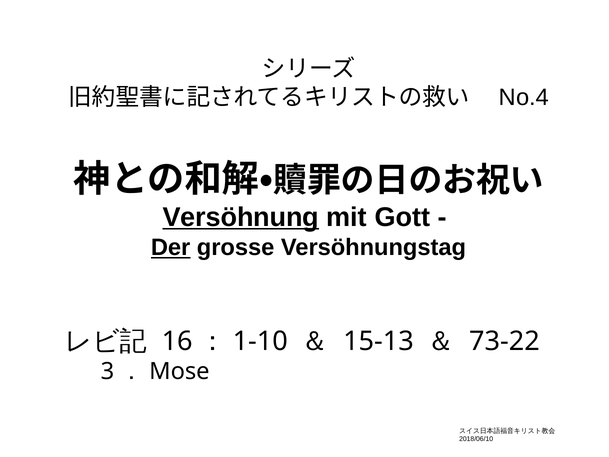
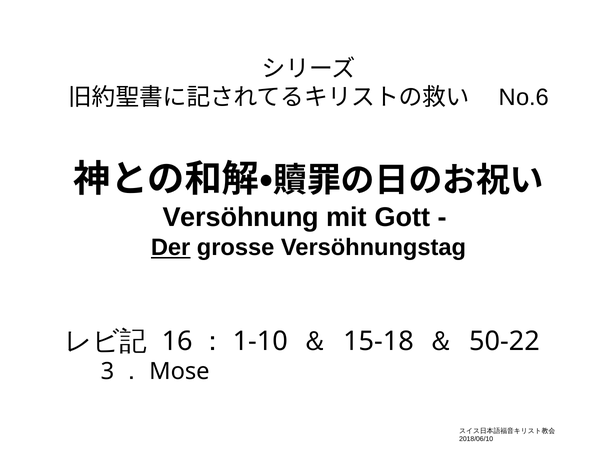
No.4: No.4 -> No.6
Versöhnung underline: present -> none
15-13: 15-13 -> 15-18
73-22: 73-22 -> 50-22
